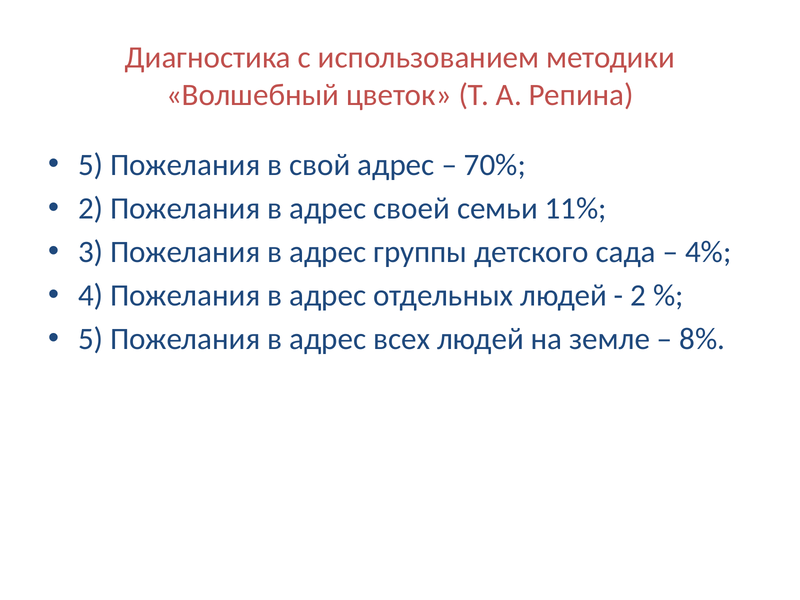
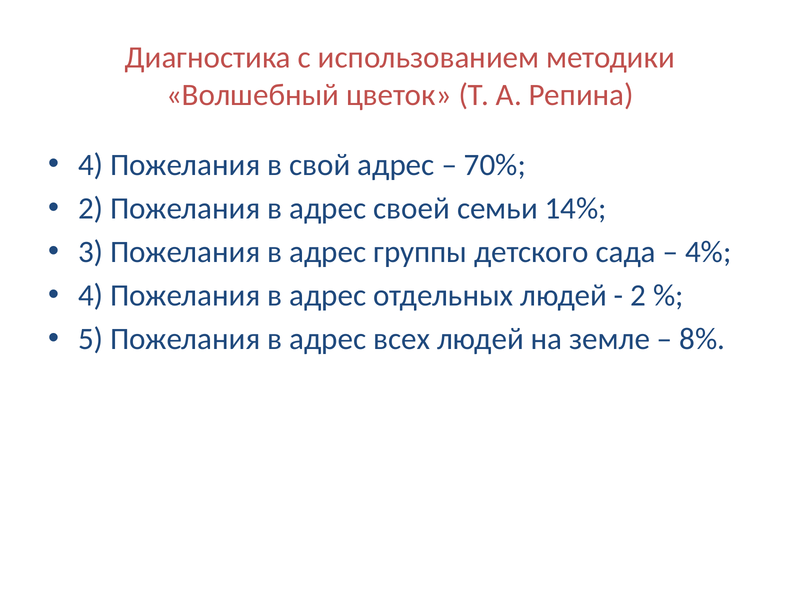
5 at (91, 165): 5 -> 4
11%: 11% -> 14%
